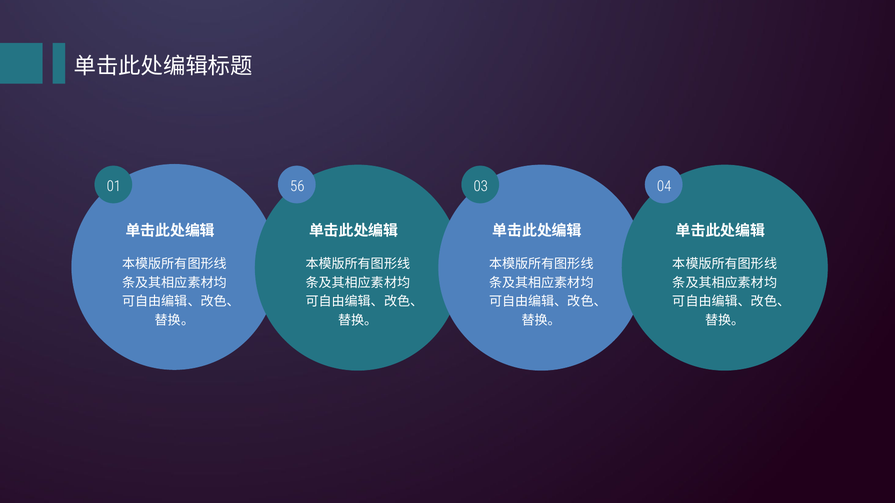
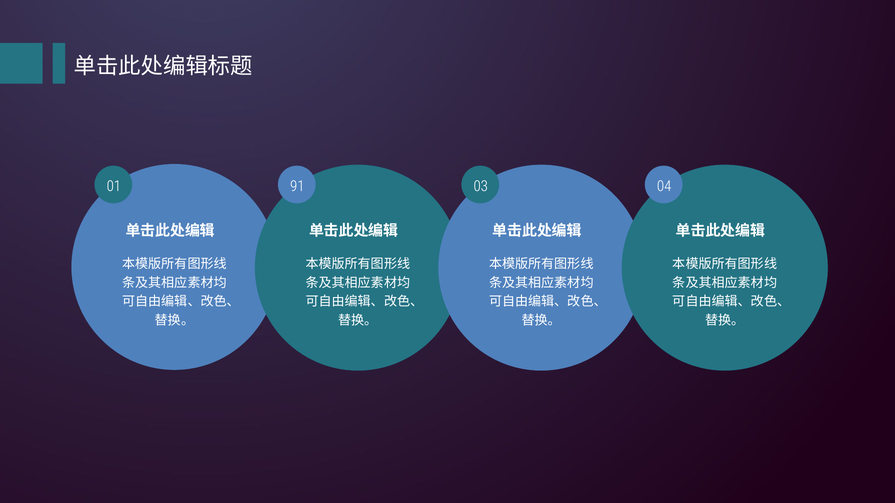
56: 56 -> 91
